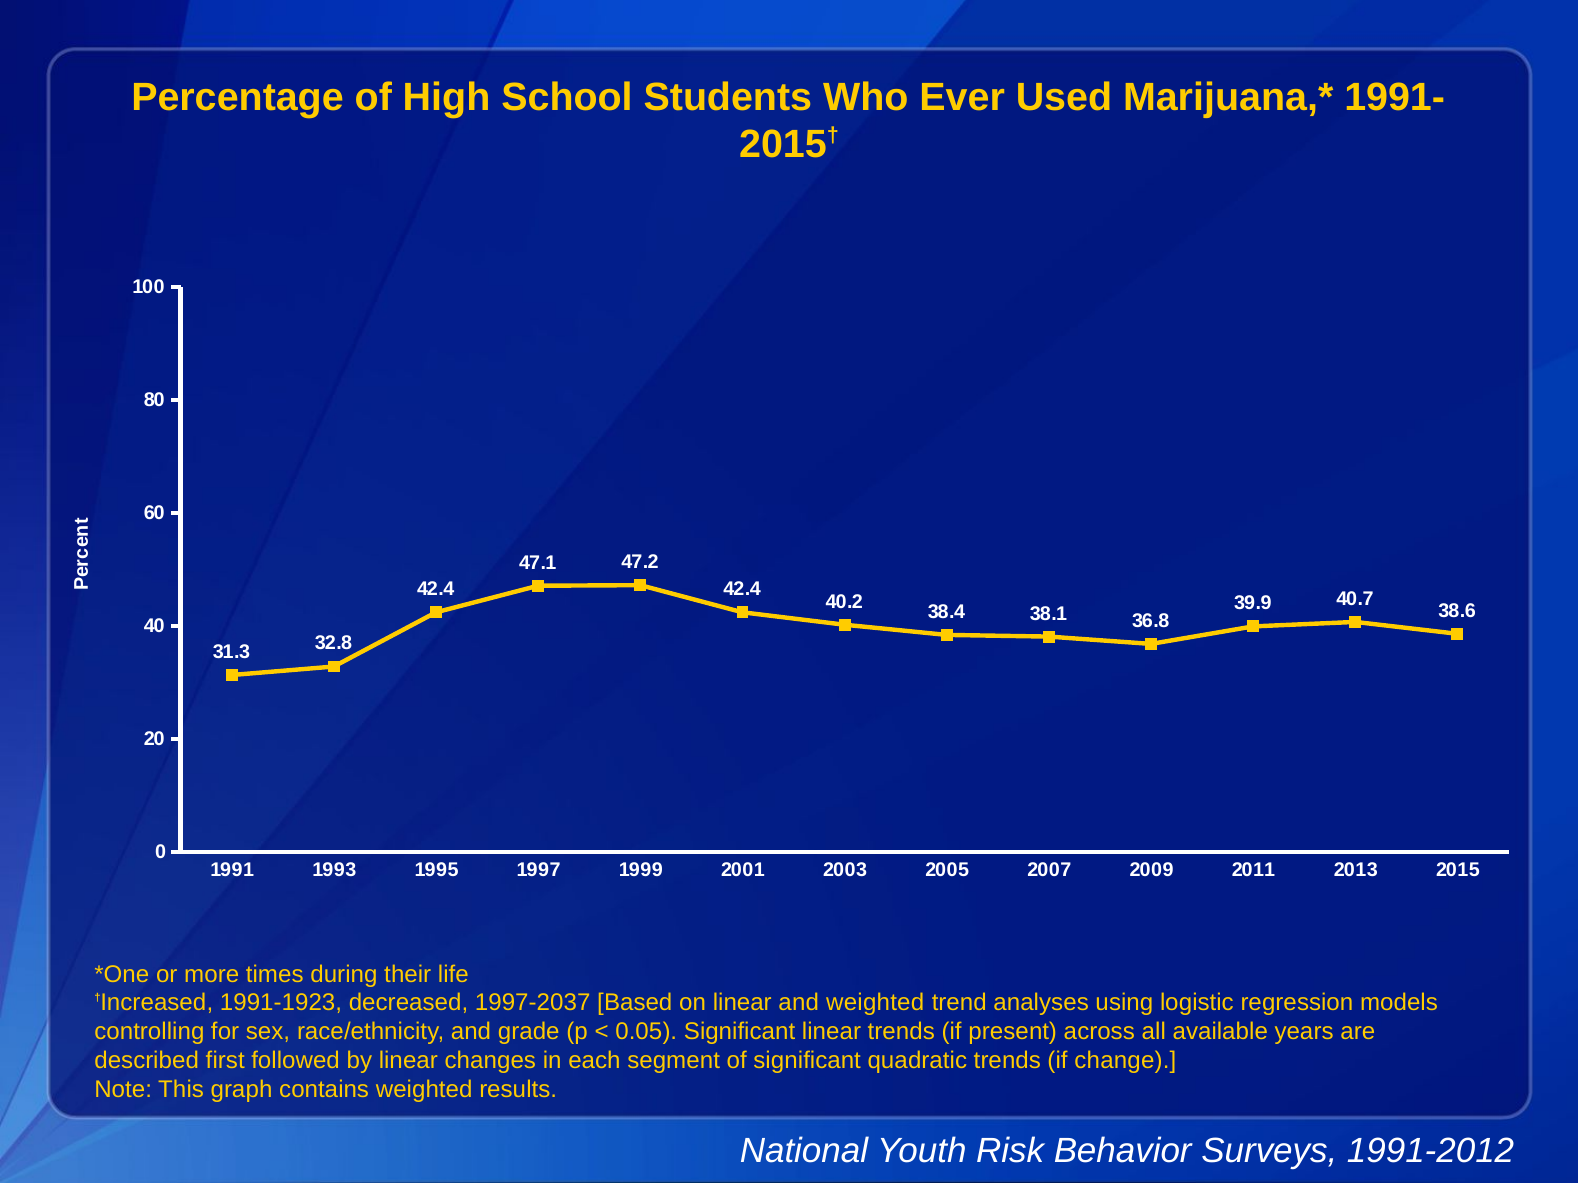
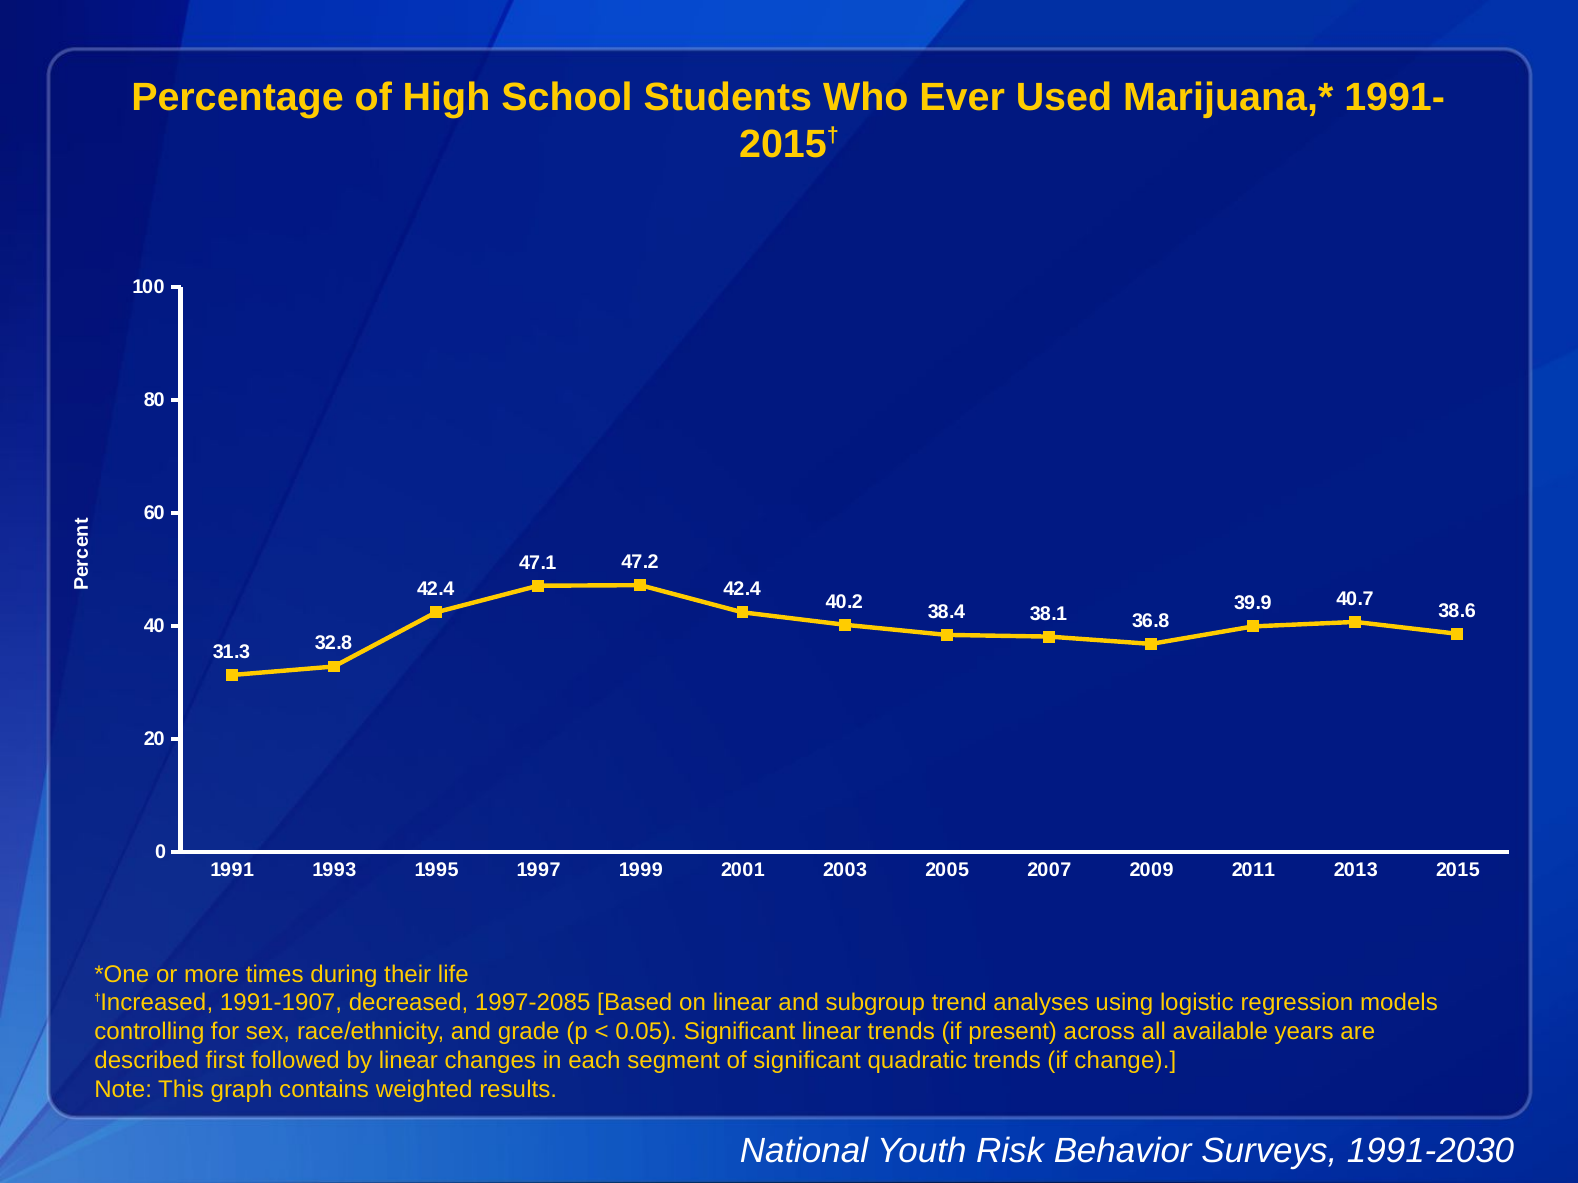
1991-1923: 1991-1923 -> 1991-1907
1997-2037: 1997-2037 -> 1997-2085
and weighted: weighted -> subgroup
1991-2012: 1991-2012 -> 1991-2030
